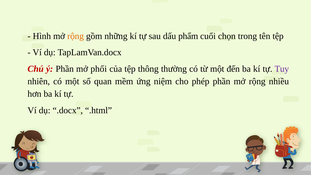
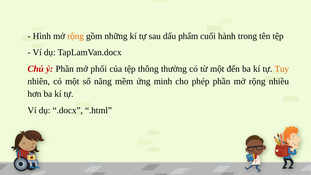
chọn: chọn -> hành
Tuy colour: purple -> orange
quan: quan -> năng
niệm: niệm -> minh
